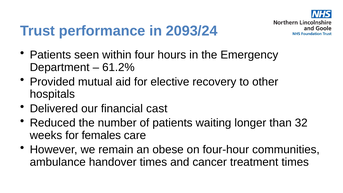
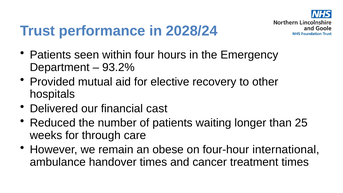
2093/24: 2093/24 -> 2028/24
61.2%: 61.2% -> 93.2%
32: 32 -> 25
females: females -> through
communities: communities -> international
